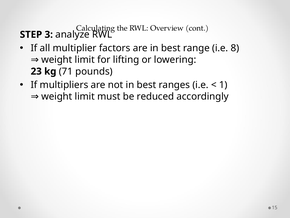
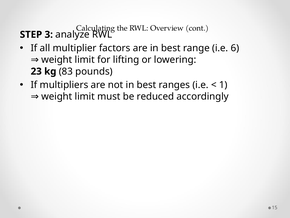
8: 8 -> 6
71: 71 -> 83
